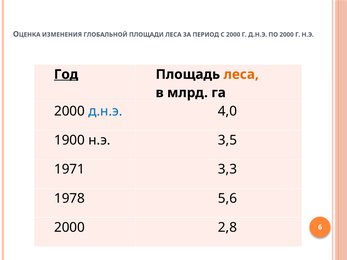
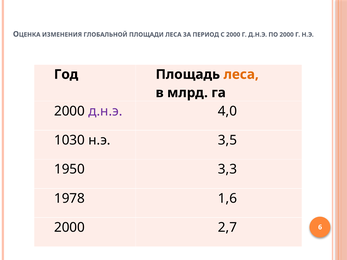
Год underline: present -> none
д.н.э at (105, 111) colour: blue -> purple
1900: 1900 -> 1030
1971: 1971 -> 1950
5,6: 5,6 -> 1,6
2,8: 2,8 -> 2,7
